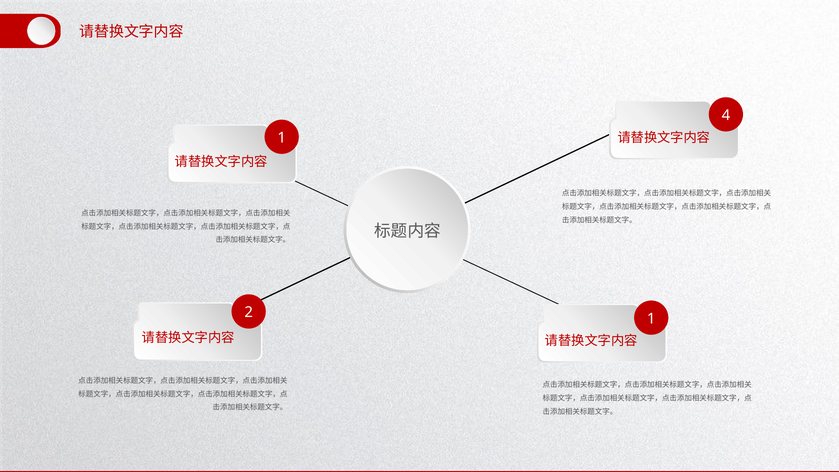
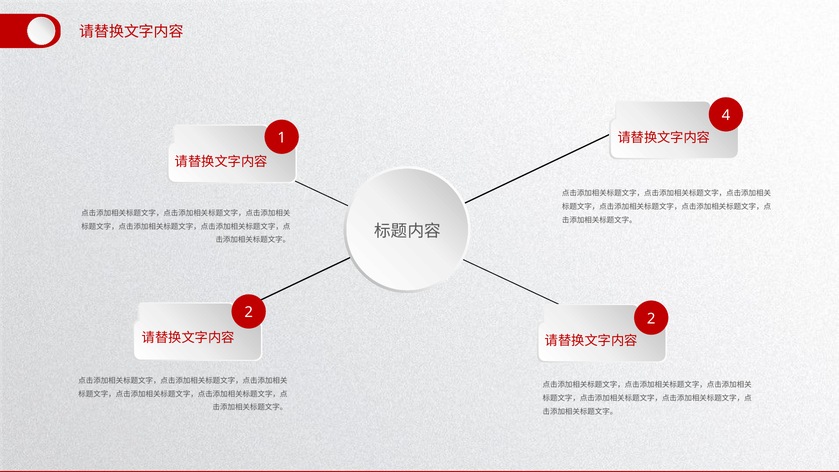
2 1: 1 -> 2
